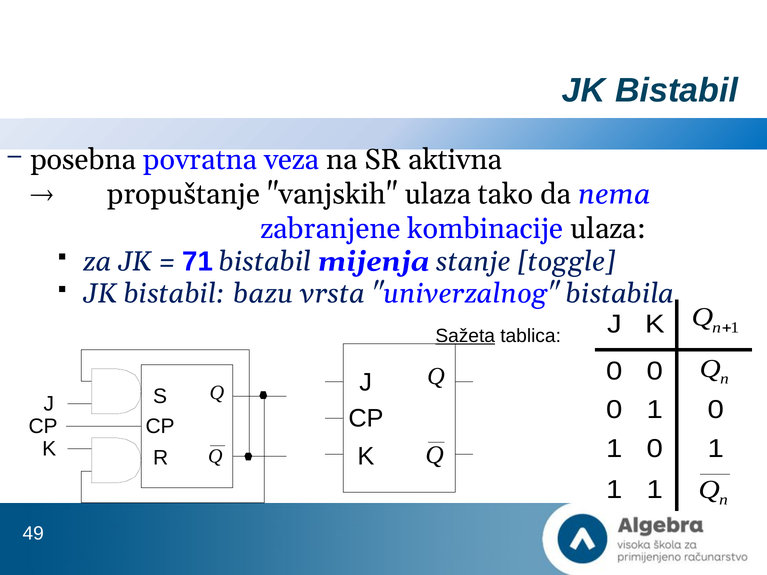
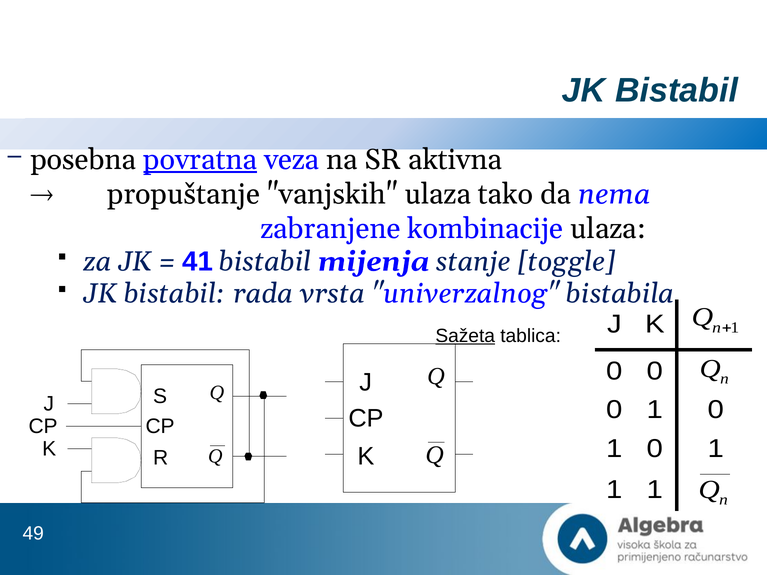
povratna underline: none -> present
71: 71 -> 41
bazu: bazu -> rada
